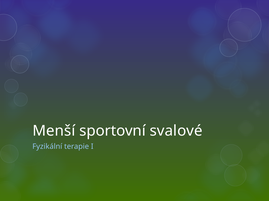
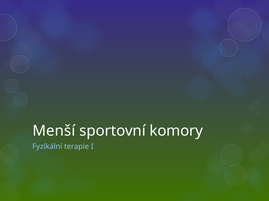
svalové: svalové -> komory
